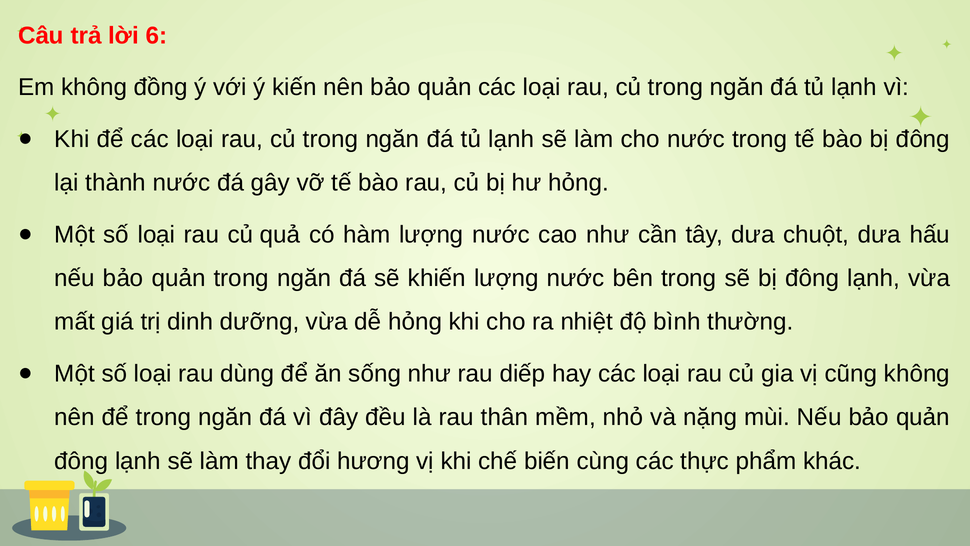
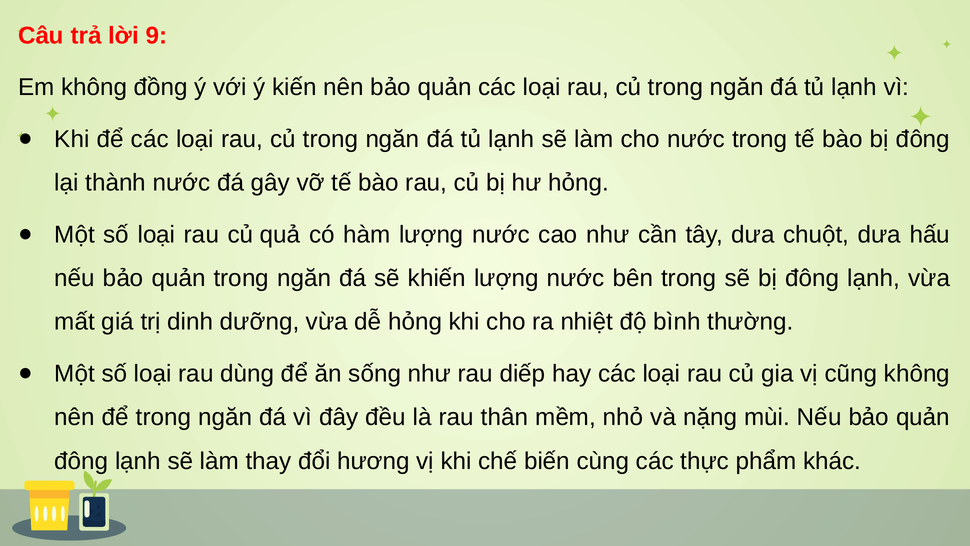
6: 6 -> 9
